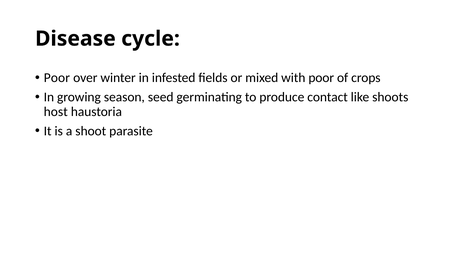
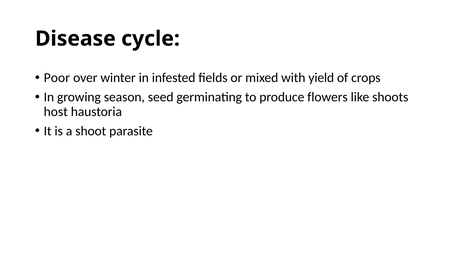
with poor: poor -> yield
contact: contact -> flowers
